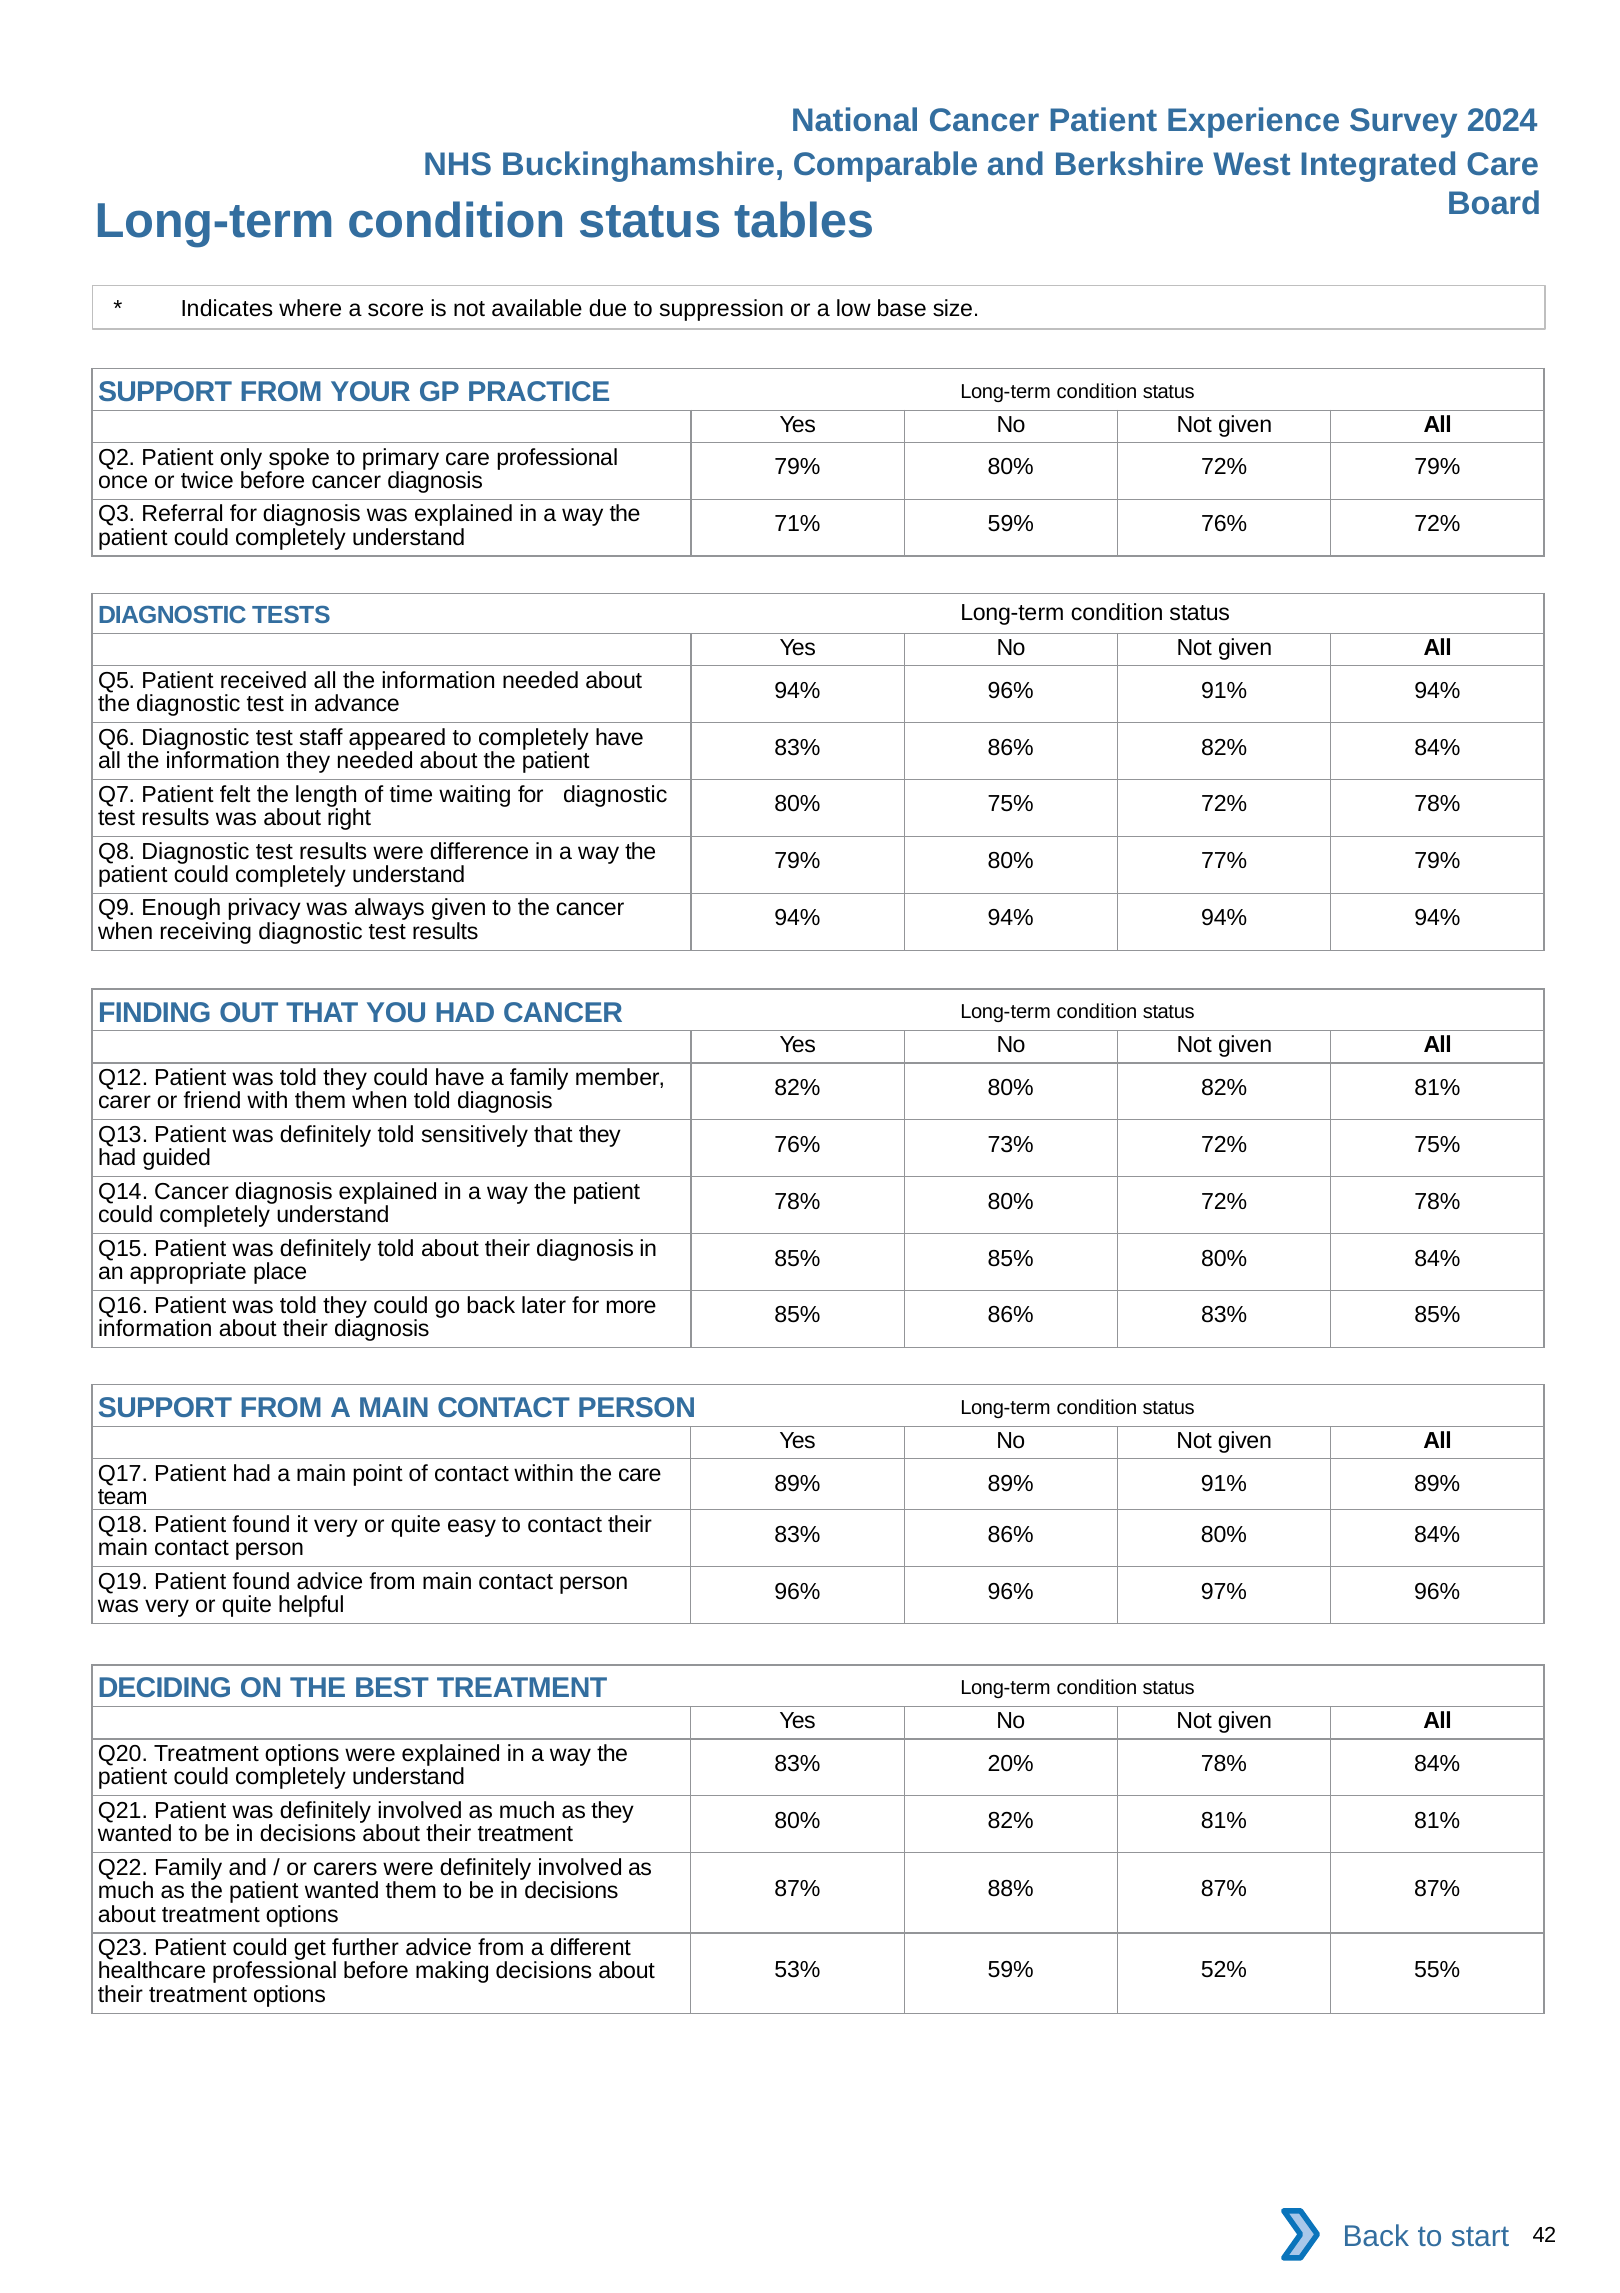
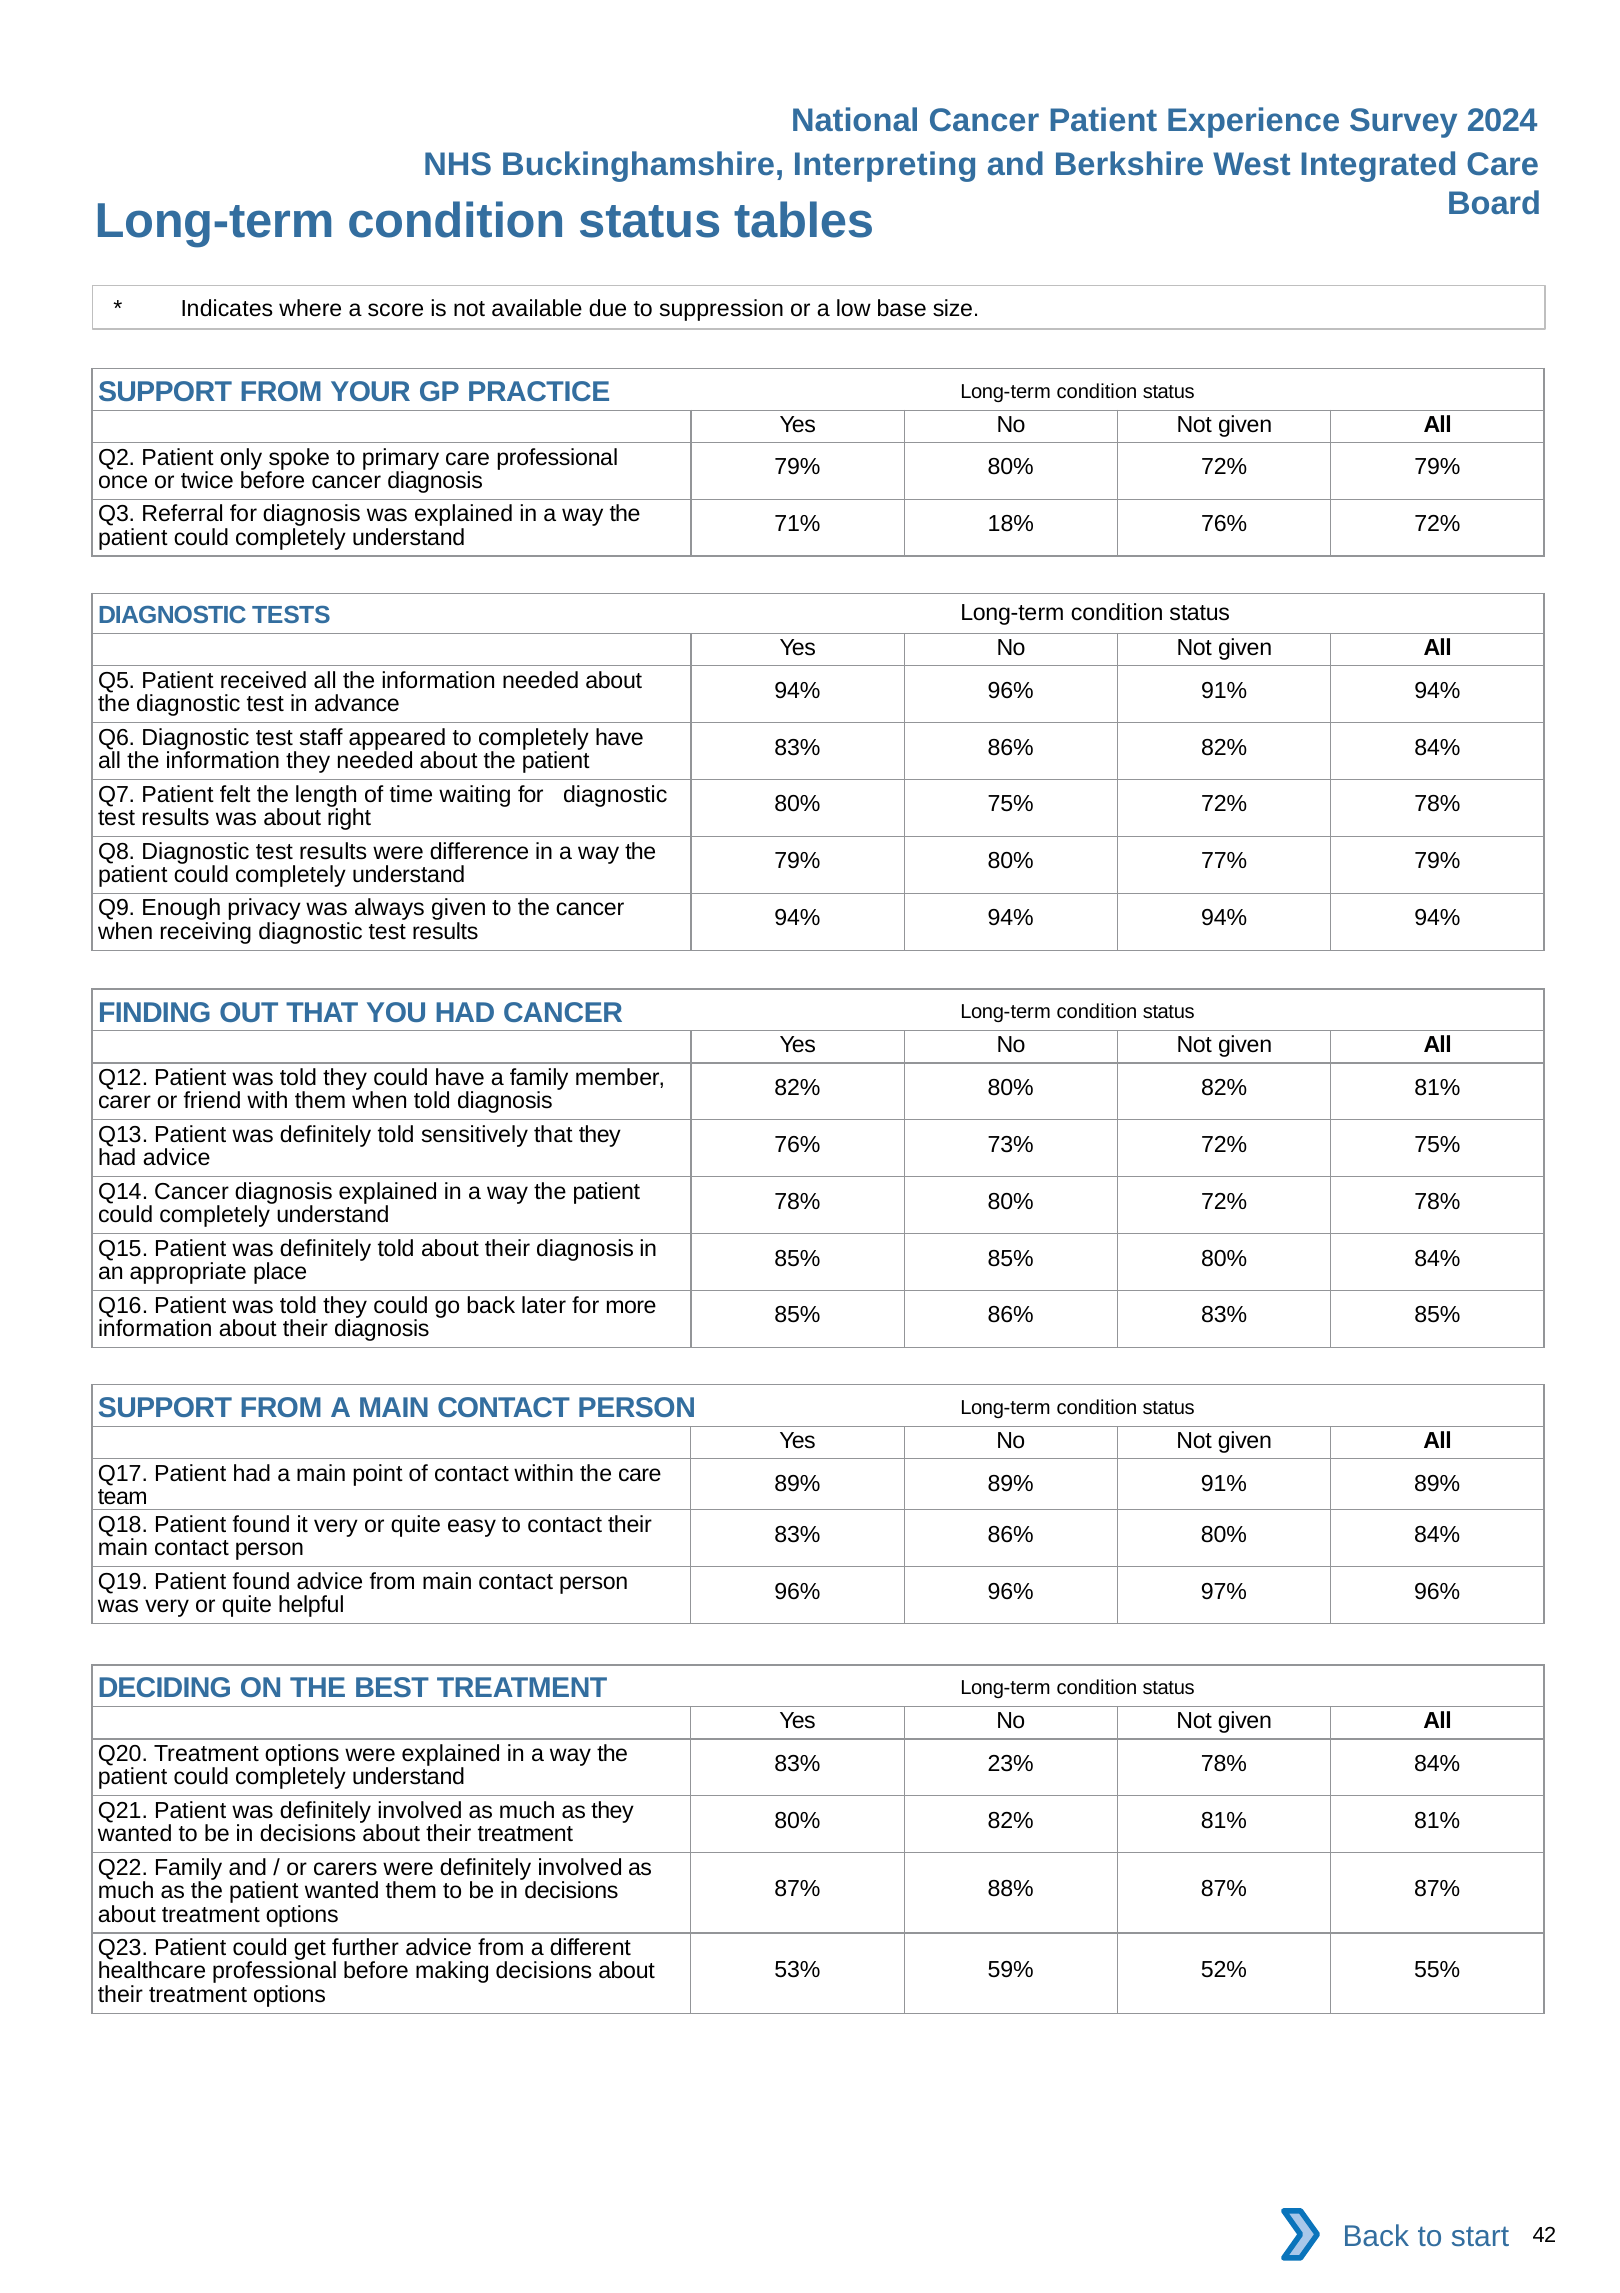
Comparable: Comparable -> Interpreting
71% 59%: 59% -> 18%
had guided: guided -> advice
20%: 20% -> 23%
